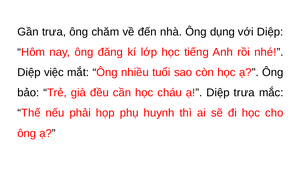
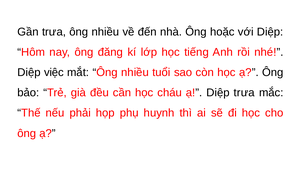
trưa ông chăm: chăm -> nhiều
dụng: dụng -> hoặc
